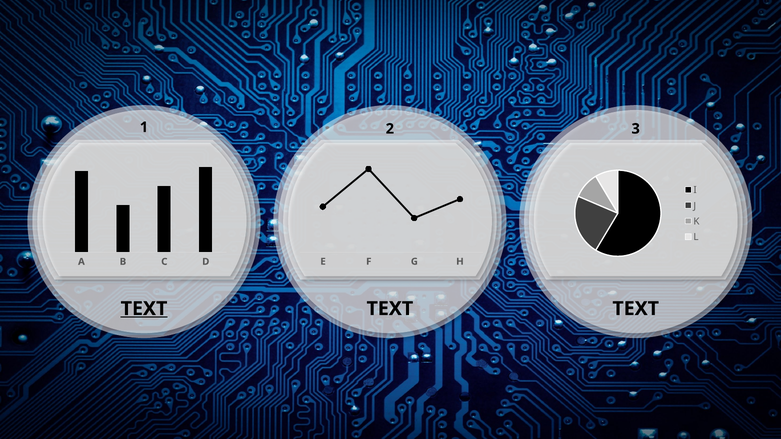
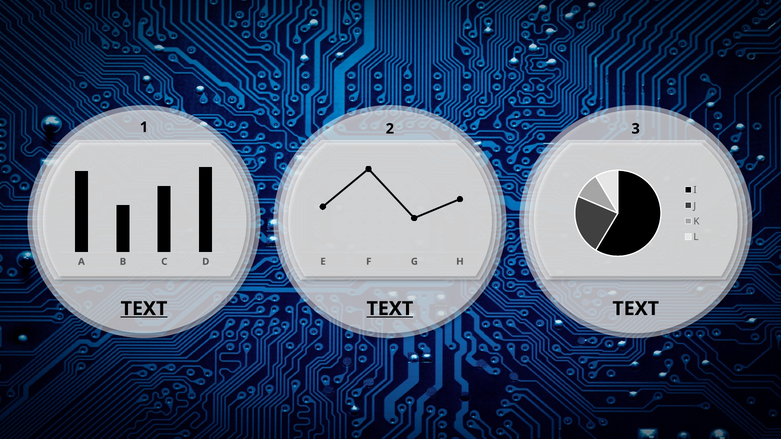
TEXT at (390, 309) underline: none -> present
